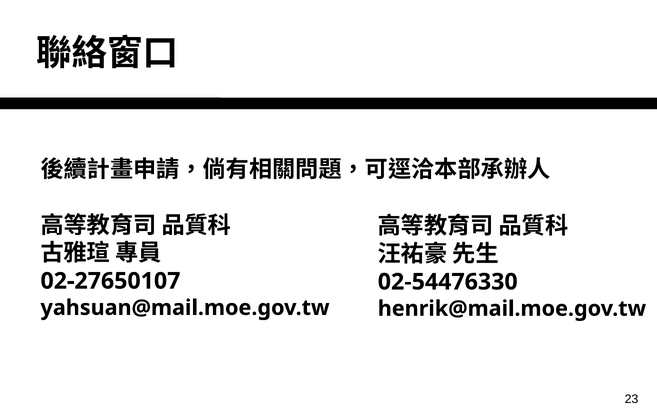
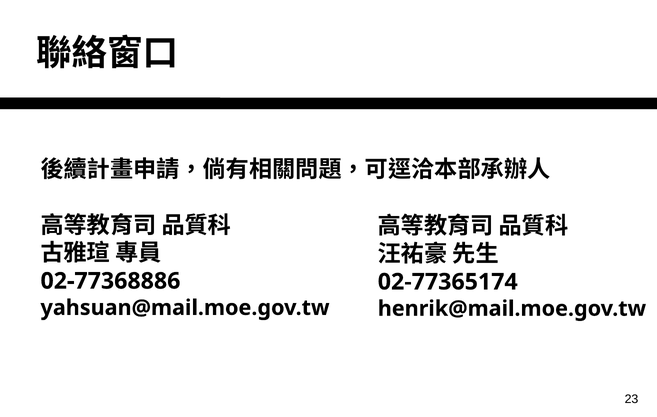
02-27650107: 02-27650107 -> 02-77368886
02-54476330: 02-54476330 -> 02-77365174
